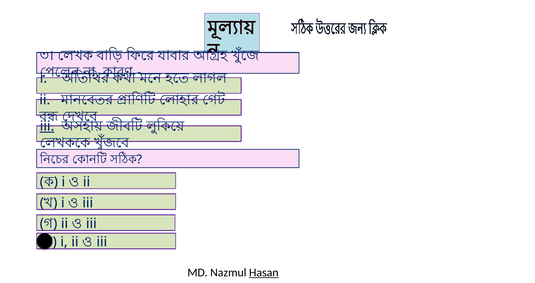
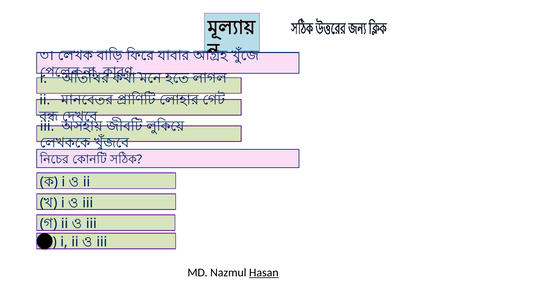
iii at (47, 126) underline: present -> none
